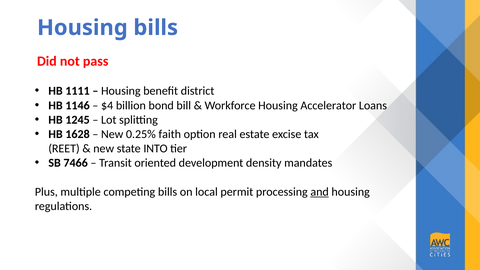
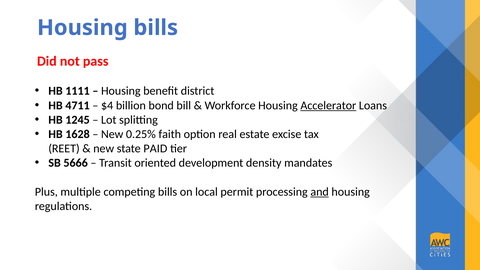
1146: 1146 -> 4711
Accelerator underline: none -> present
INTO: INTO -> PAID
7466: 7466 -> 5666
